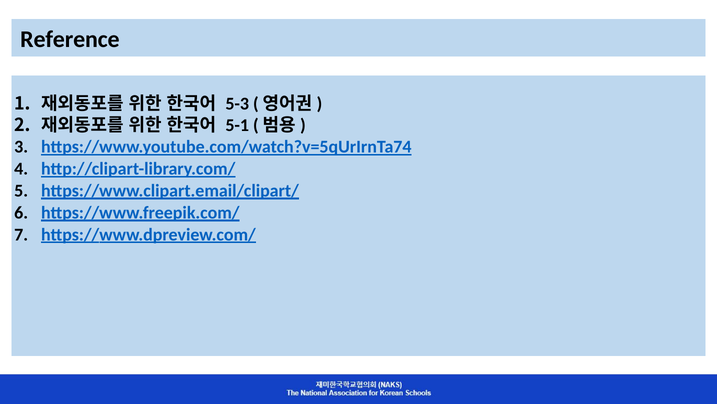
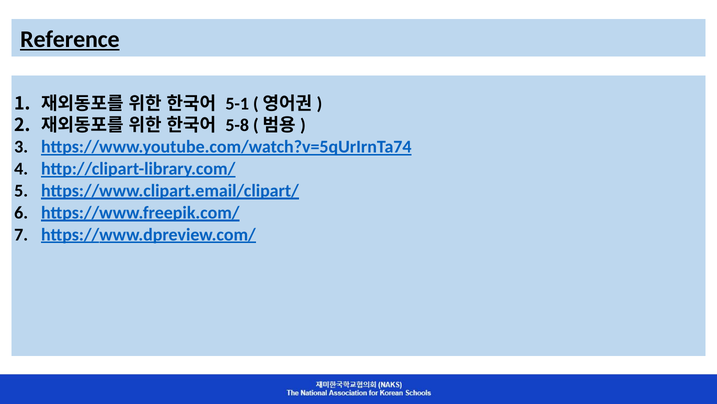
Reference underline: none -> present
5-3: 5-3 -> 5-1
5-1: 5-1 -> 5-8
